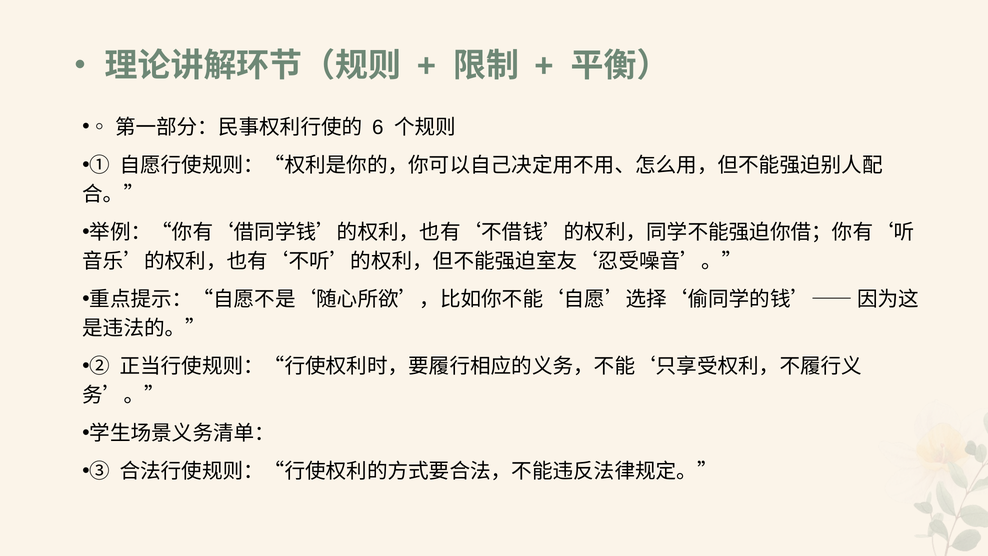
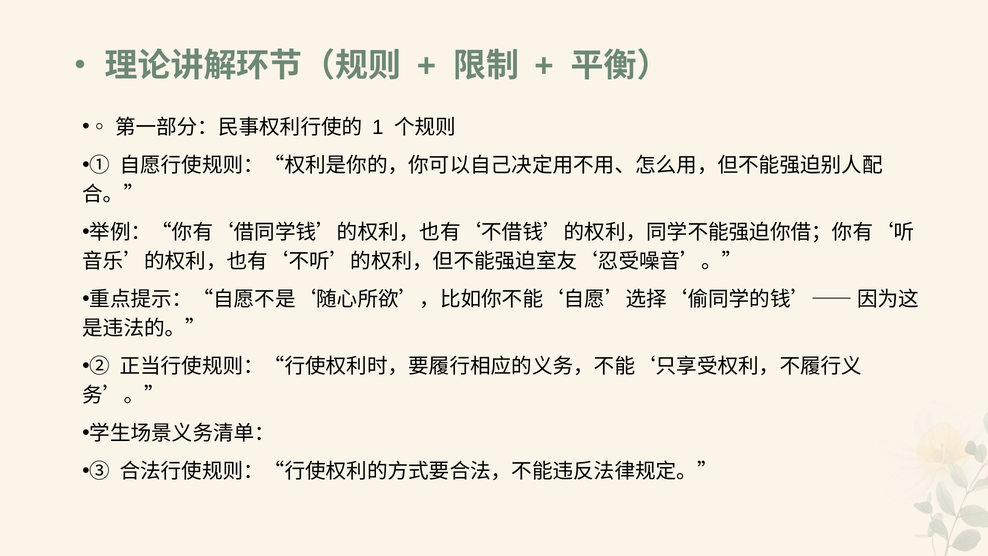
6: 6 -> 1
